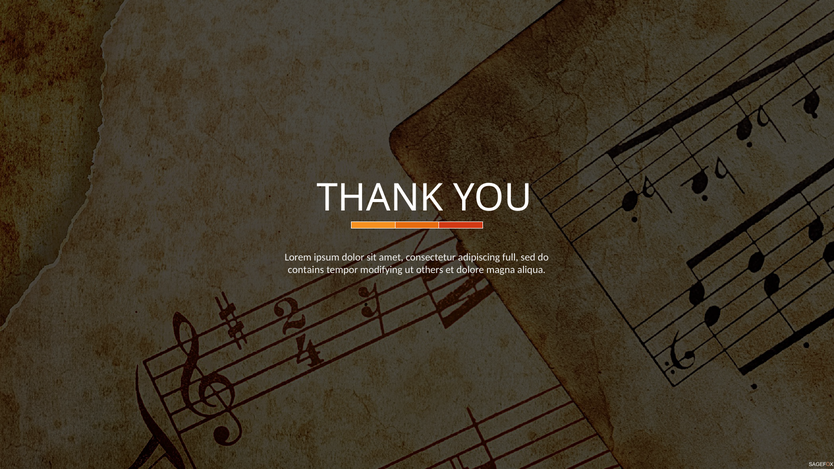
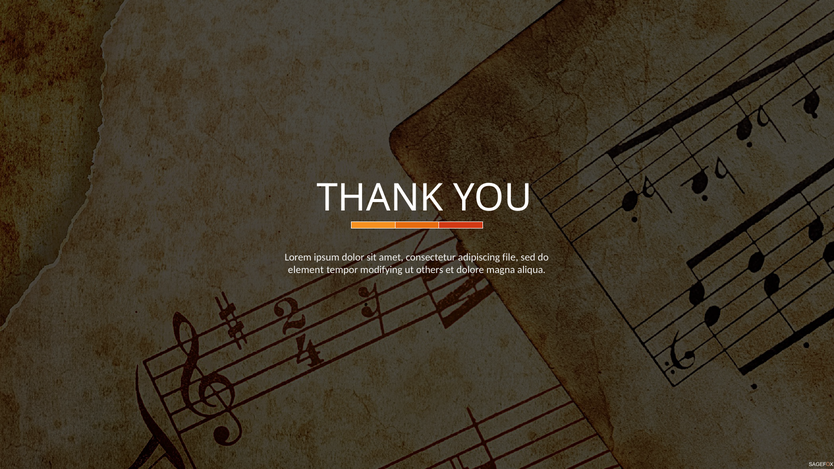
full: full -> file
contains: contains -> element
